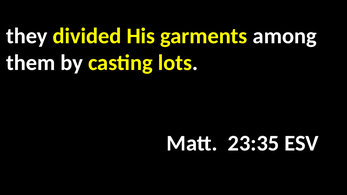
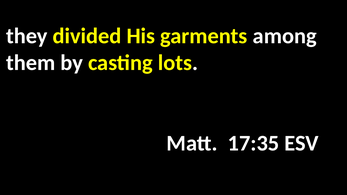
23:35: 23:35 -> 17:35
